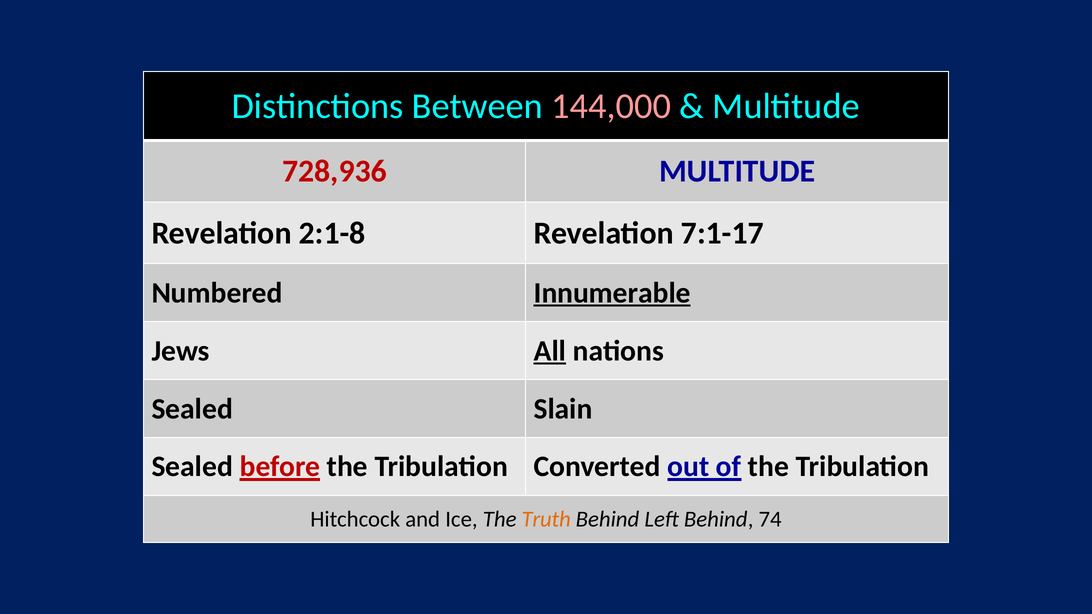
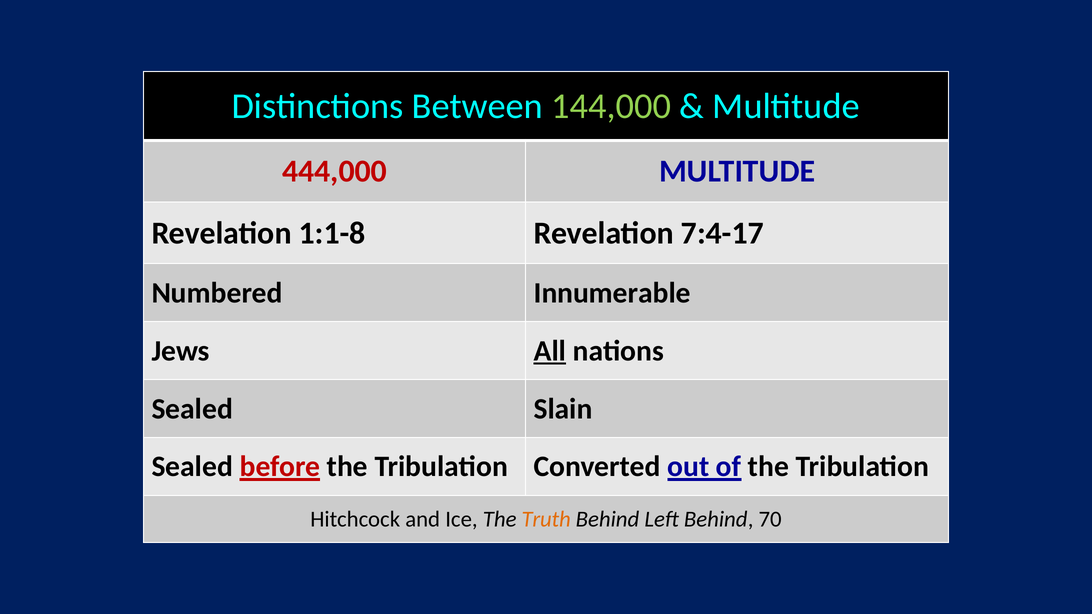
144,000 colour: pink -> light green
728,936: 728,936 -> 444,000
2:1-8: 2:1-8 -> 1:1-8
7:1-17: 7:1-17 -> 7:4-17
Innumerable underline: present -> none
74: 74 -> 70
